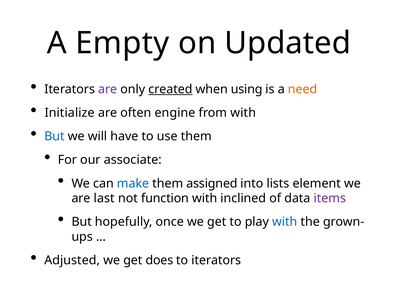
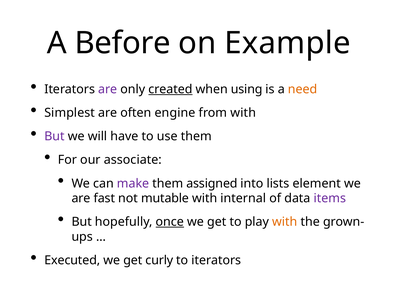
Empty: Empty -> Before
Updated: Updated -> Example
Initialize: Initialize -> Simplest
But at (54, 136) colour: blue -> purple
make colour: blue -> purple
last: last -> fast
function: function -> mutable
inclined: inclined -> internal
once underline: none -> present
with at (285, 222) colour: blue -> orange
Adjusted: Adjusted -> Executed
does: does -> curly
